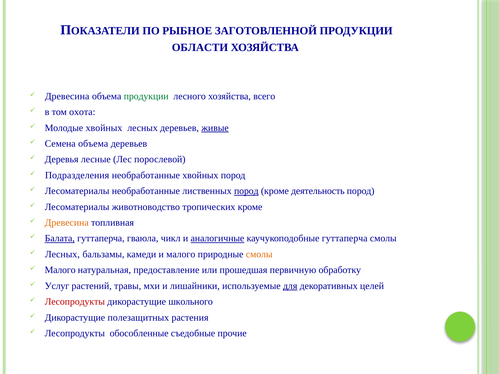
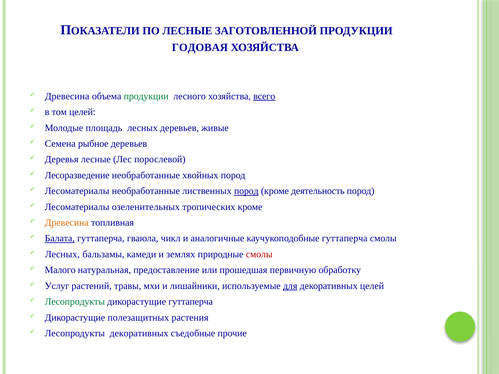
ПО РЫБНОЕ: РЫБНОЕ -> ЛЕСНЫЕ
ОБЛАСТИ: ОБЛАСТИ -> ГОДОВАЯ
всего underline: none -> present
том охота: охота -> целей
Молодые хвойных: хвойных -> площадь
живые underline: present -> none
Семена объема: объема -> рыбное
Подразделения: Подразделения -> Лесоразведение
животноводство: животноводство -> озеленительных
аналогичные underline: present -> none
и малого: малого -> землях
смолы at (259, 254) colour: orange -> red
Лесопродукты at (75, 302) colour: red -> green
дикорастущие школьного: школьного -> гуттаперча
Лесопродукты обособленные: обособленные -> декоративных
